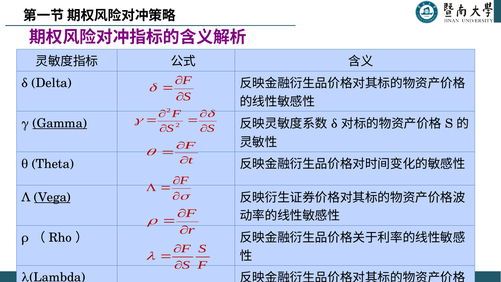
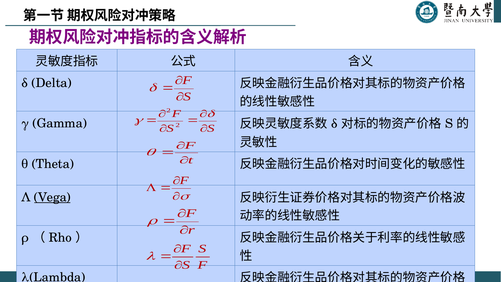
Gamma underline: present -> none
